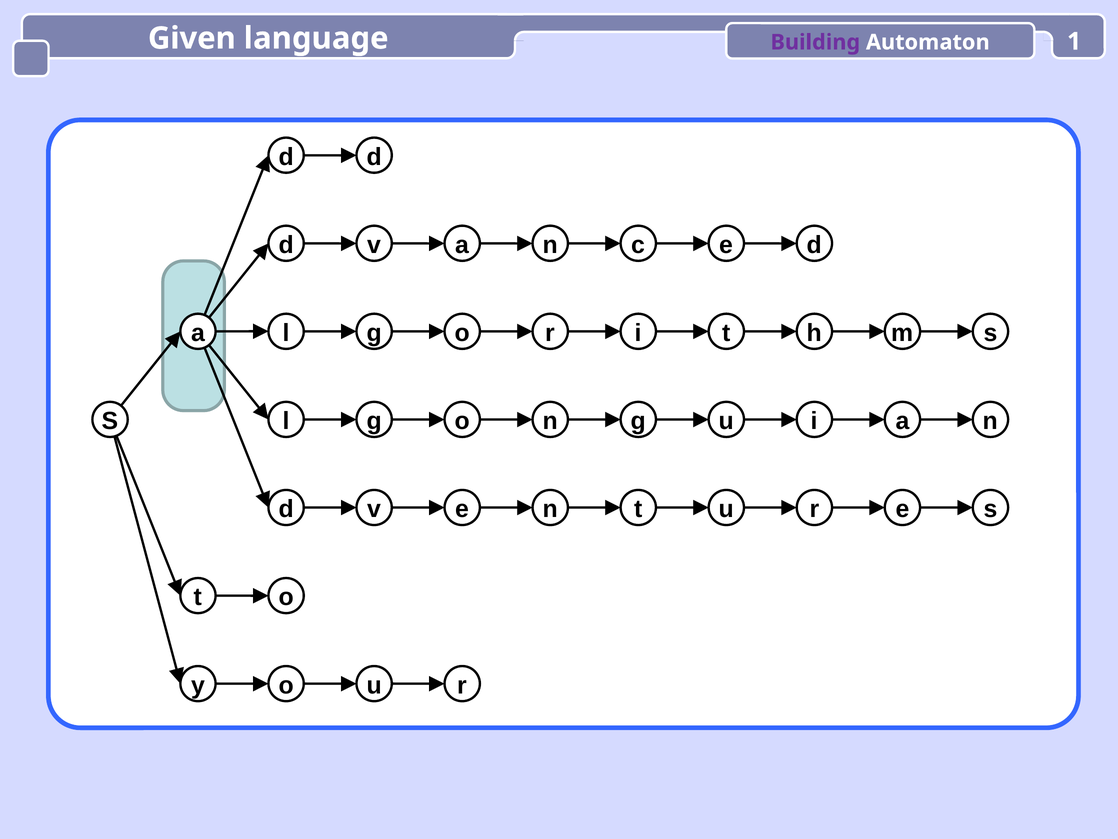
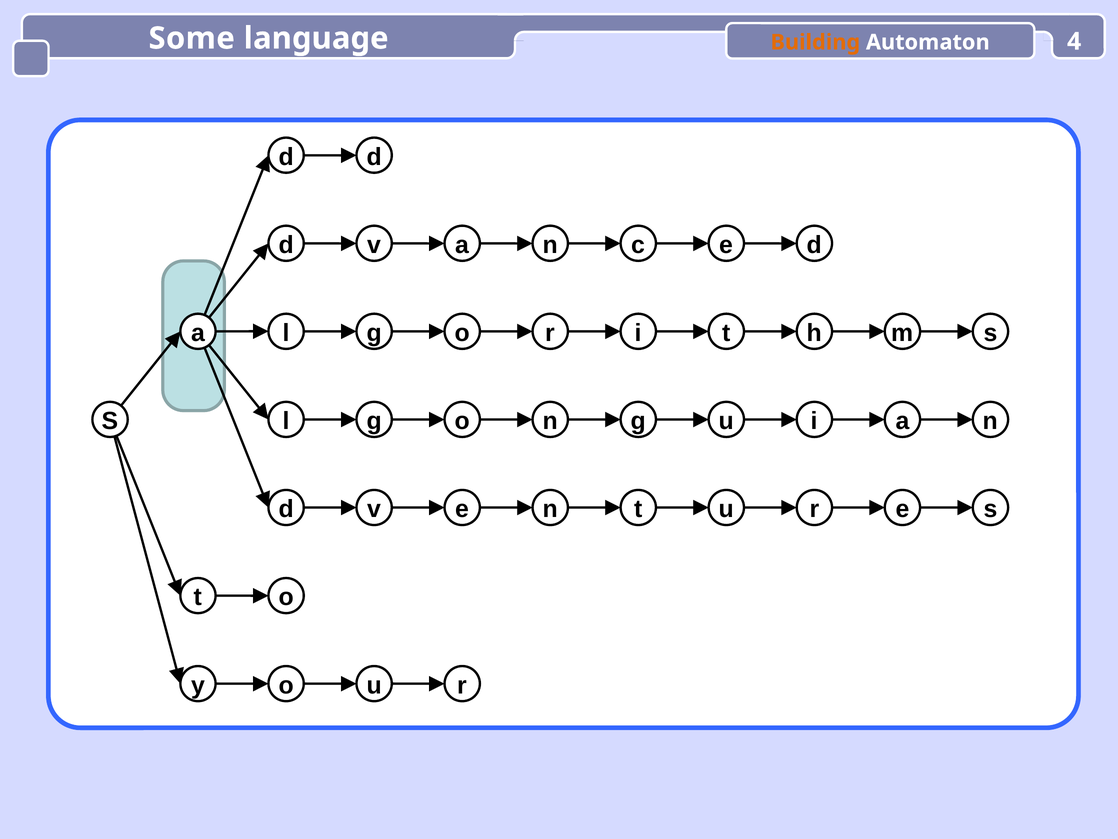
Given: Given -> Some
Building colour: purple -> orange
1: 1 -> 4
